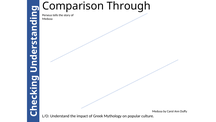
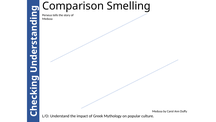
Through: Through -> Smelling
